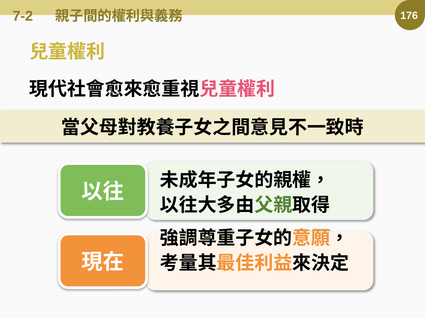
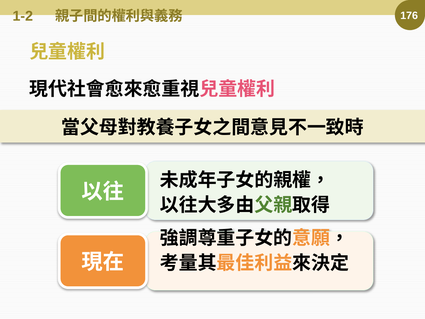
7-2: 7-2 -> 1-2
